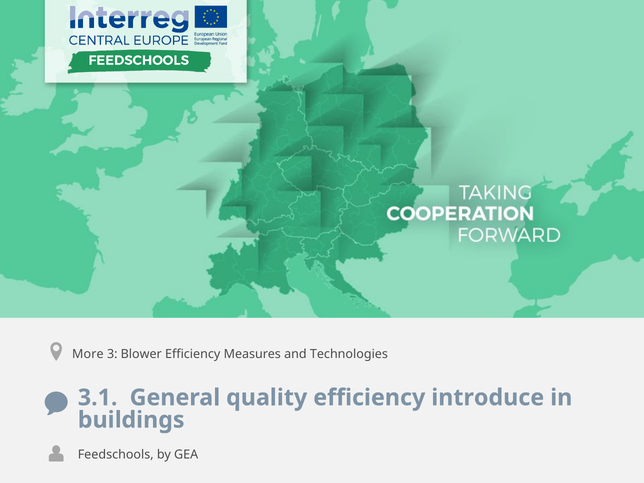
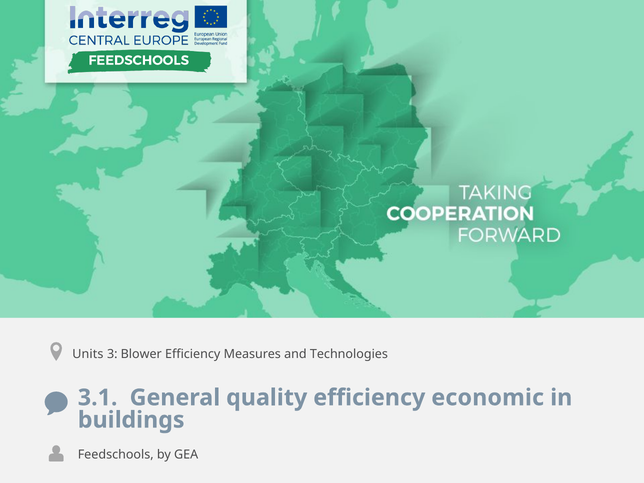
More: More -> Units
introduce: introduce -> economic
